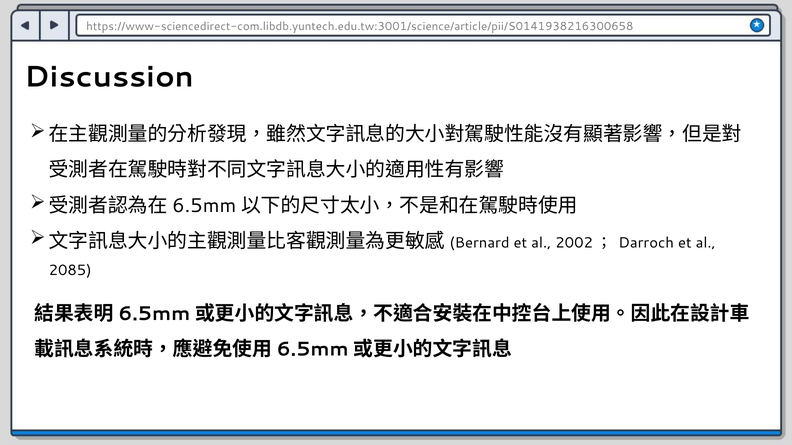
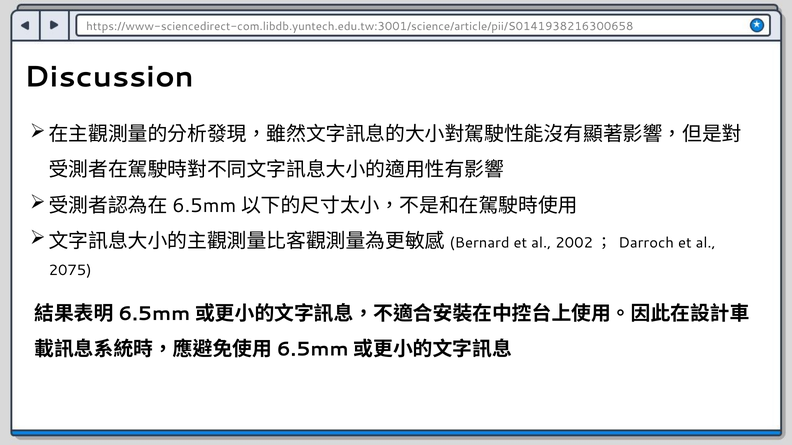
2085: 2085 -> 2075
